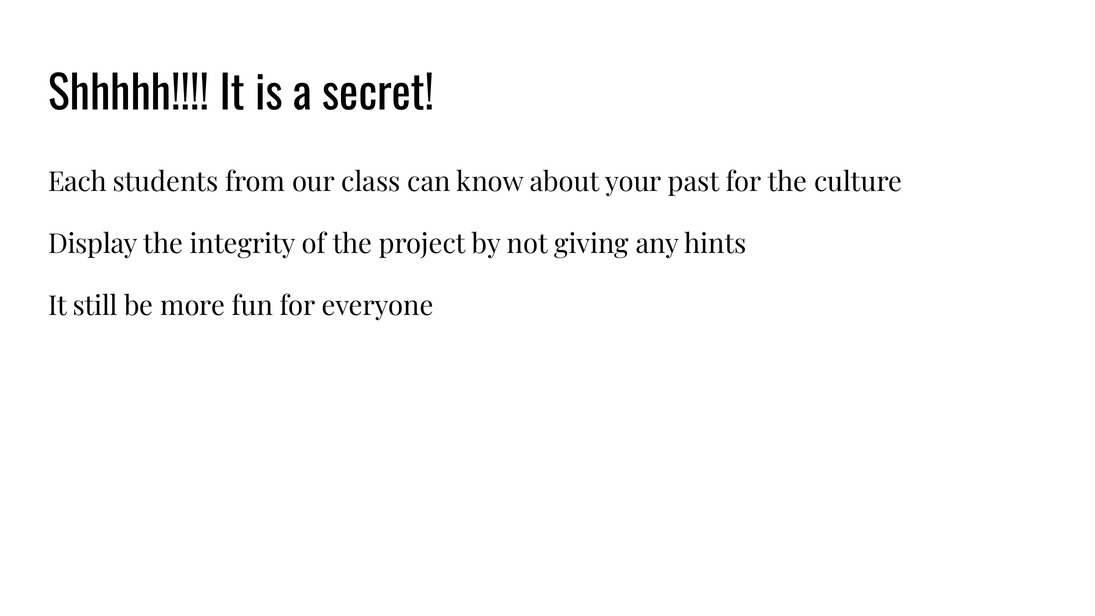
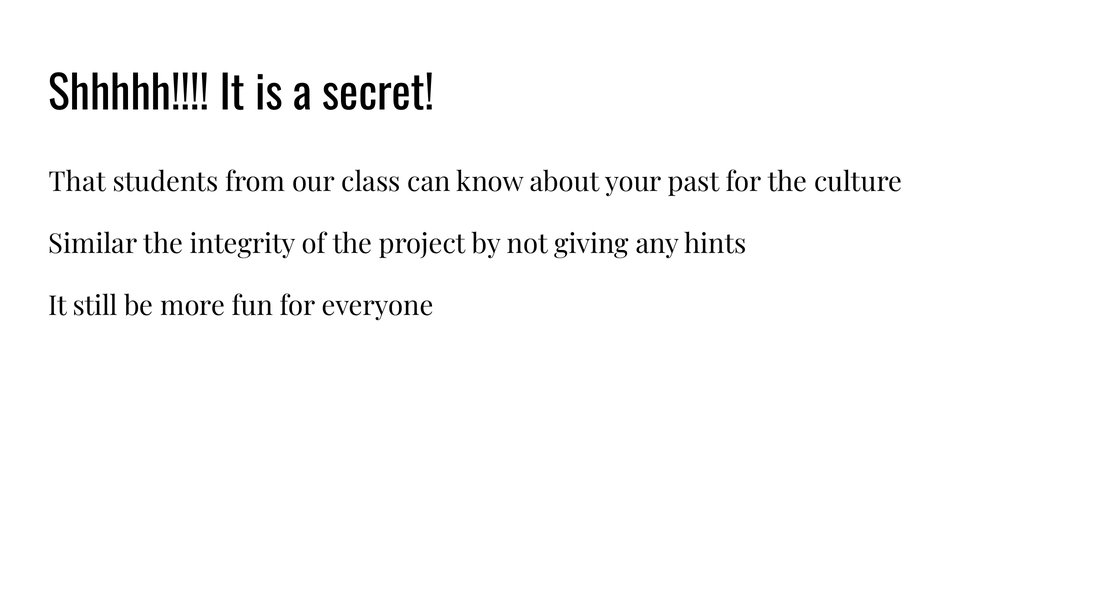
Each: Each -> That
Display: Display -> Similar
